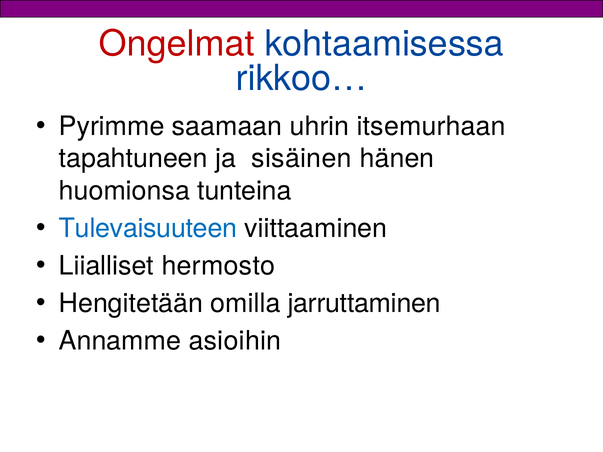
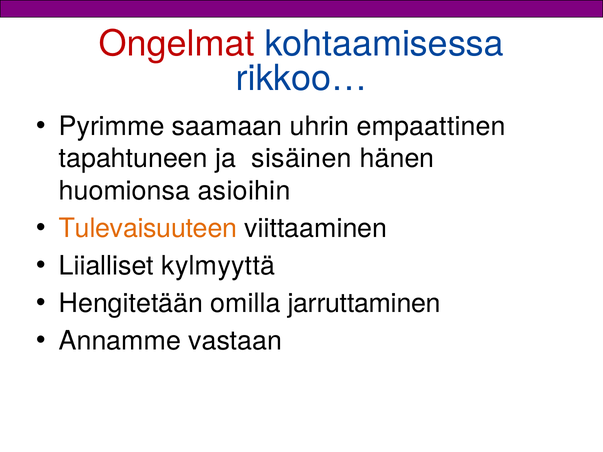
itsemurhaan: itsemurhaan -> empaattinen
tunteina: tunteina -> asioihin
Tulevaisuuteen colour: blue -> orange
hermosto: hermosto -> kylmyyttä
asioihin: asioihin -> vastaan
